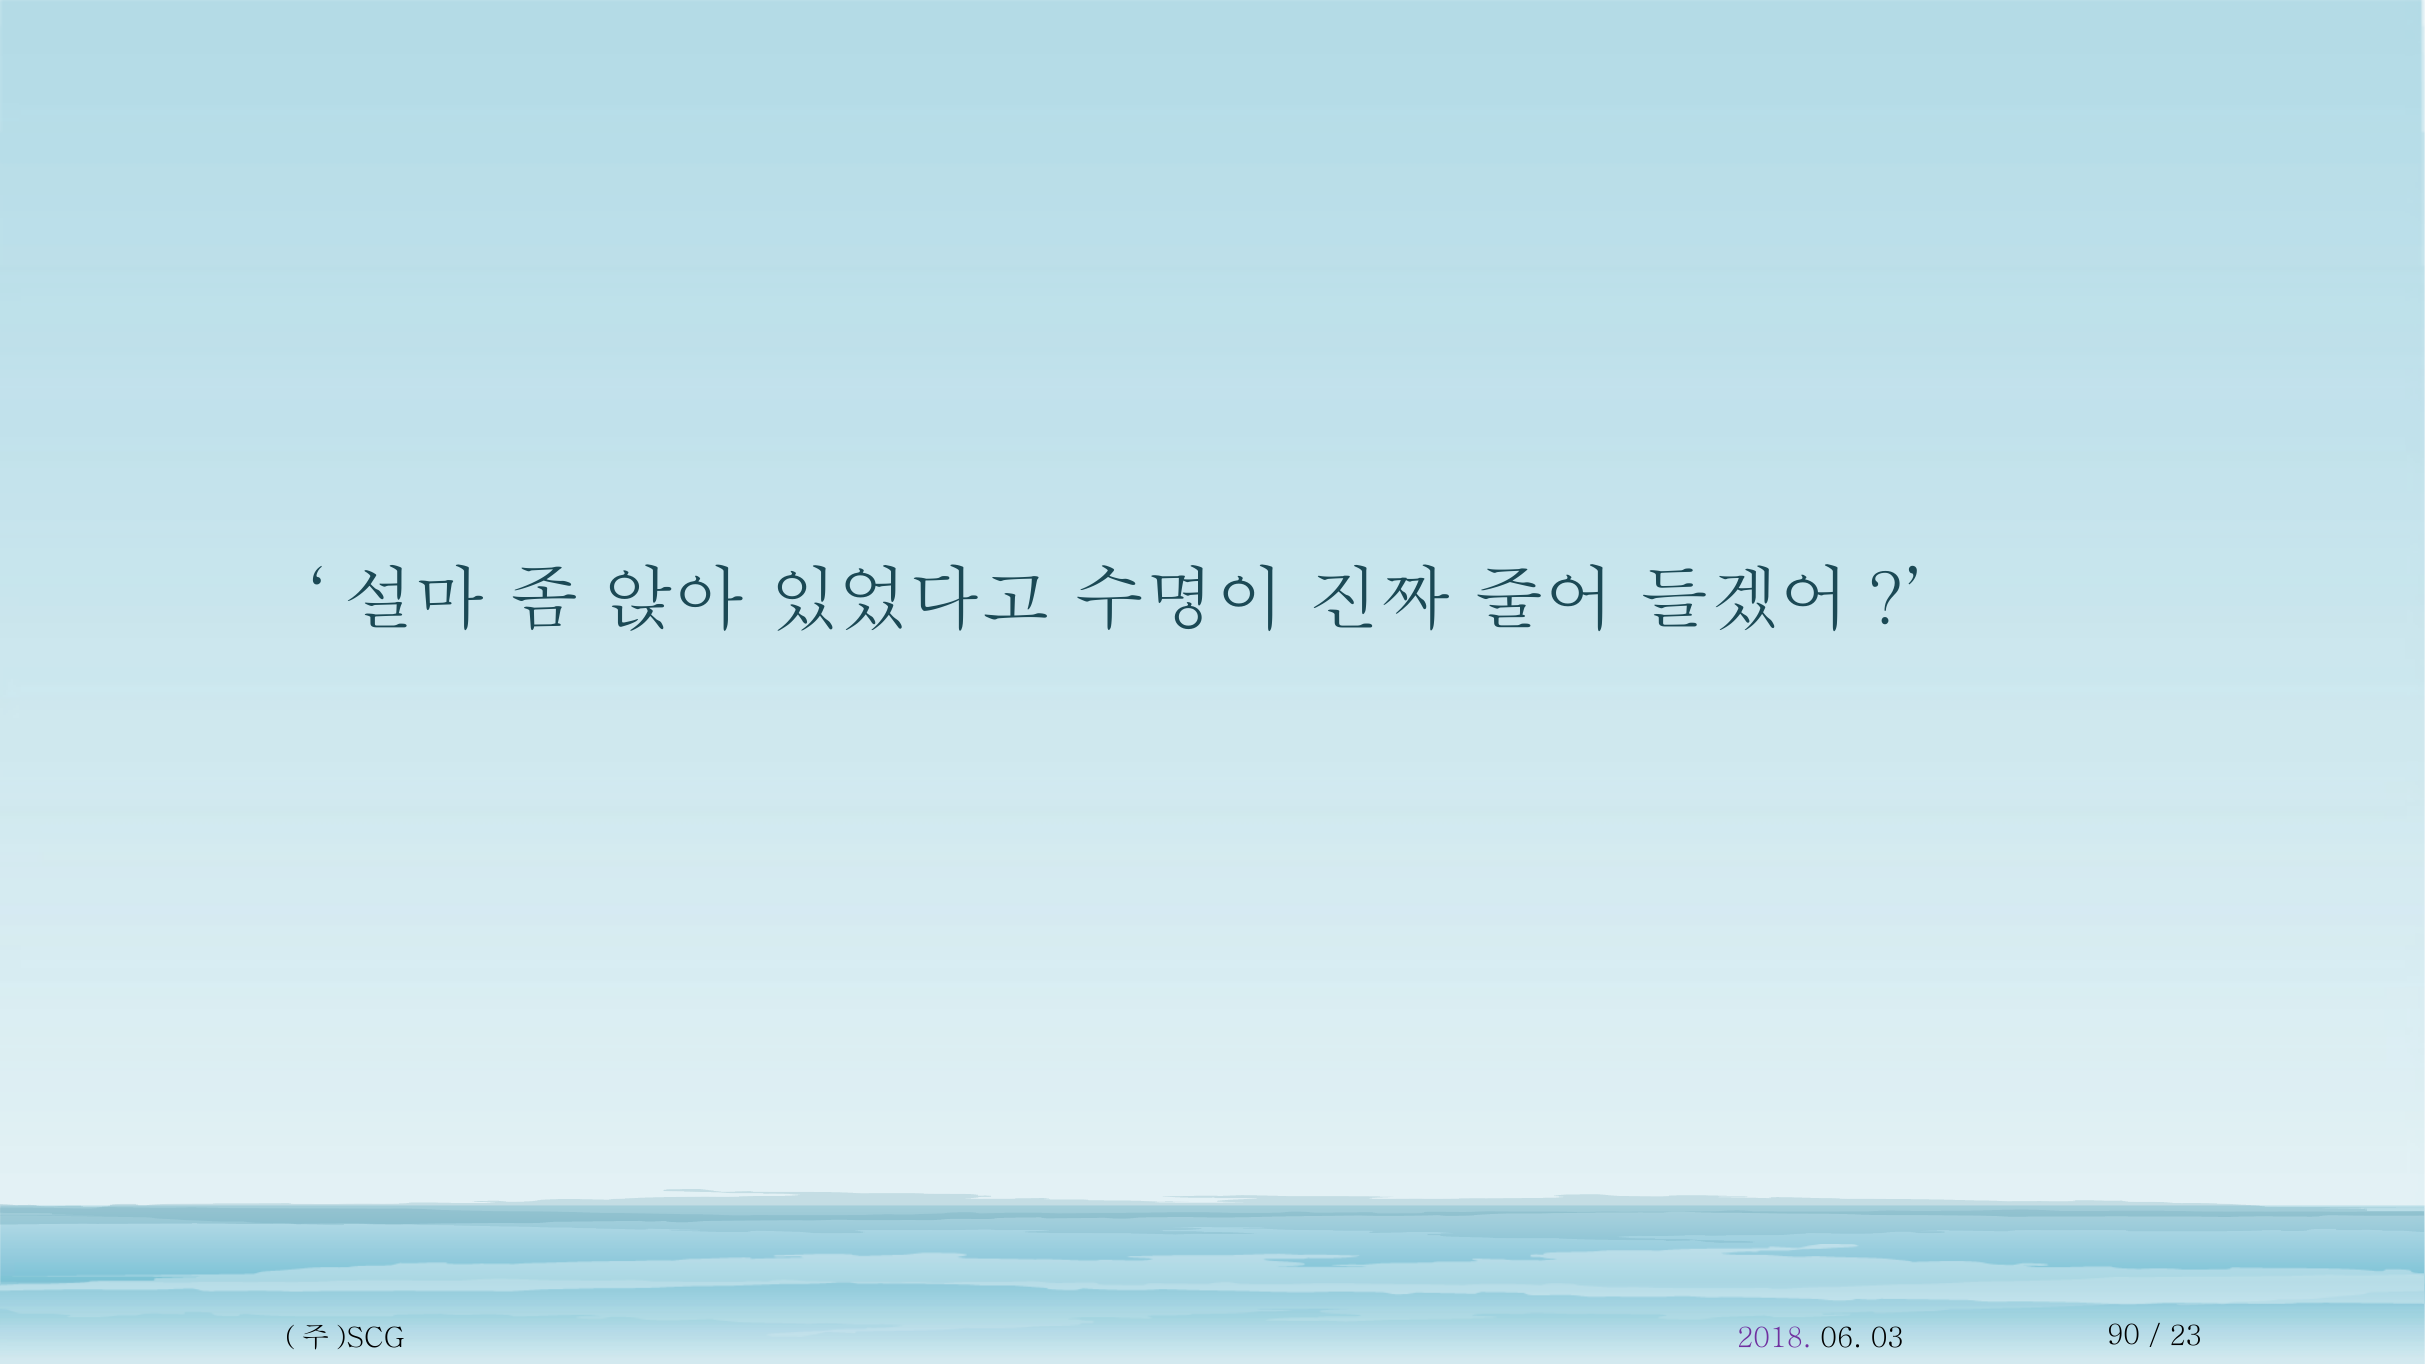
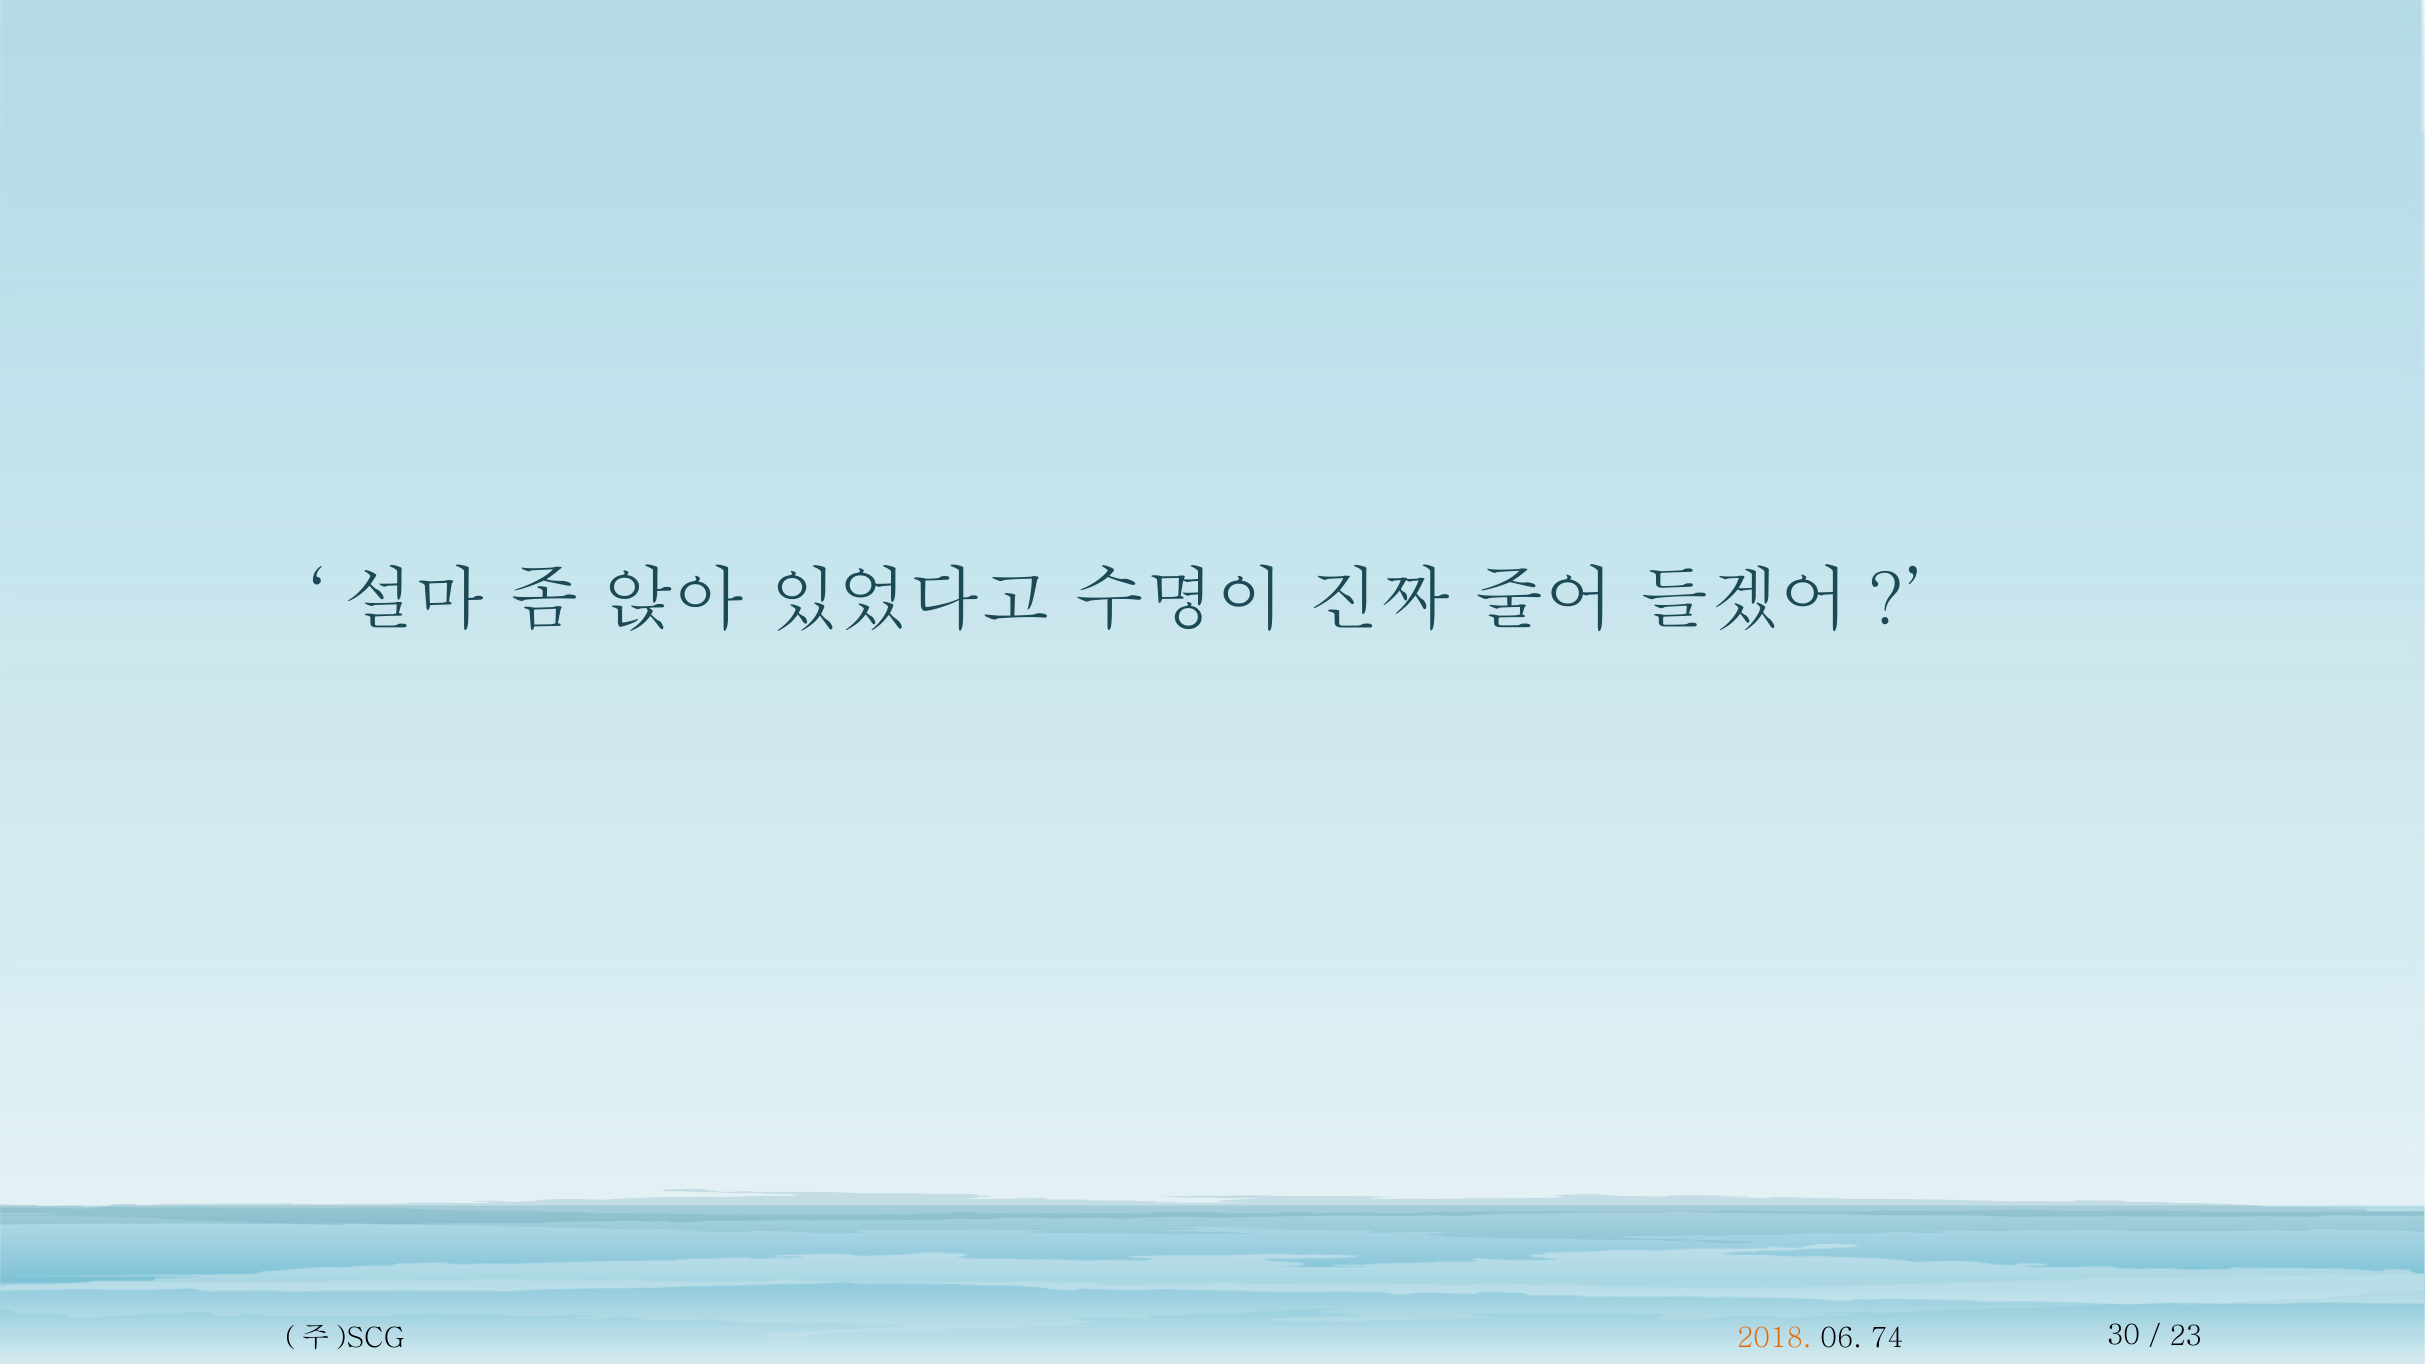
2018 colour: purple -> orange
03: 03 -> 74
90: 90 -> 30
